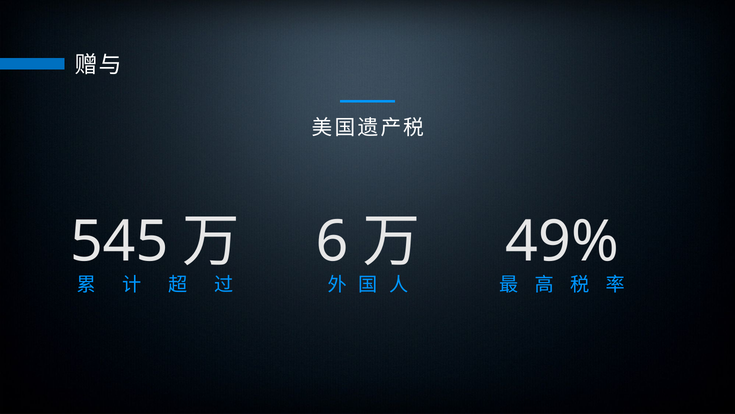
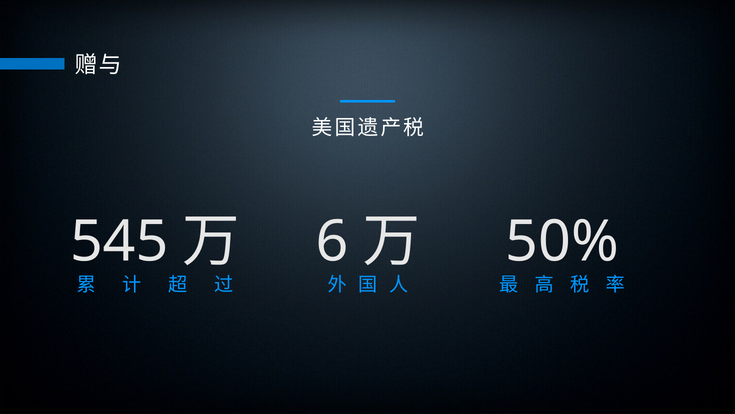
49%: 49% -> 50%
